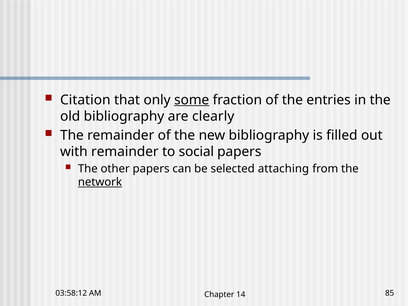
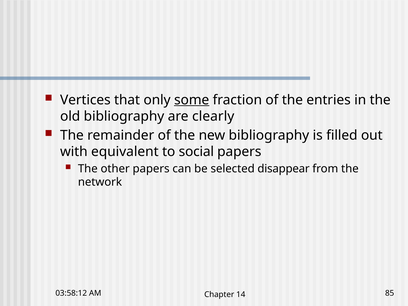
Citation: Citation -> Vertices
with remainder: remainder -> equivalent
attaching: attaching -> disappear
network underline: present -> none
